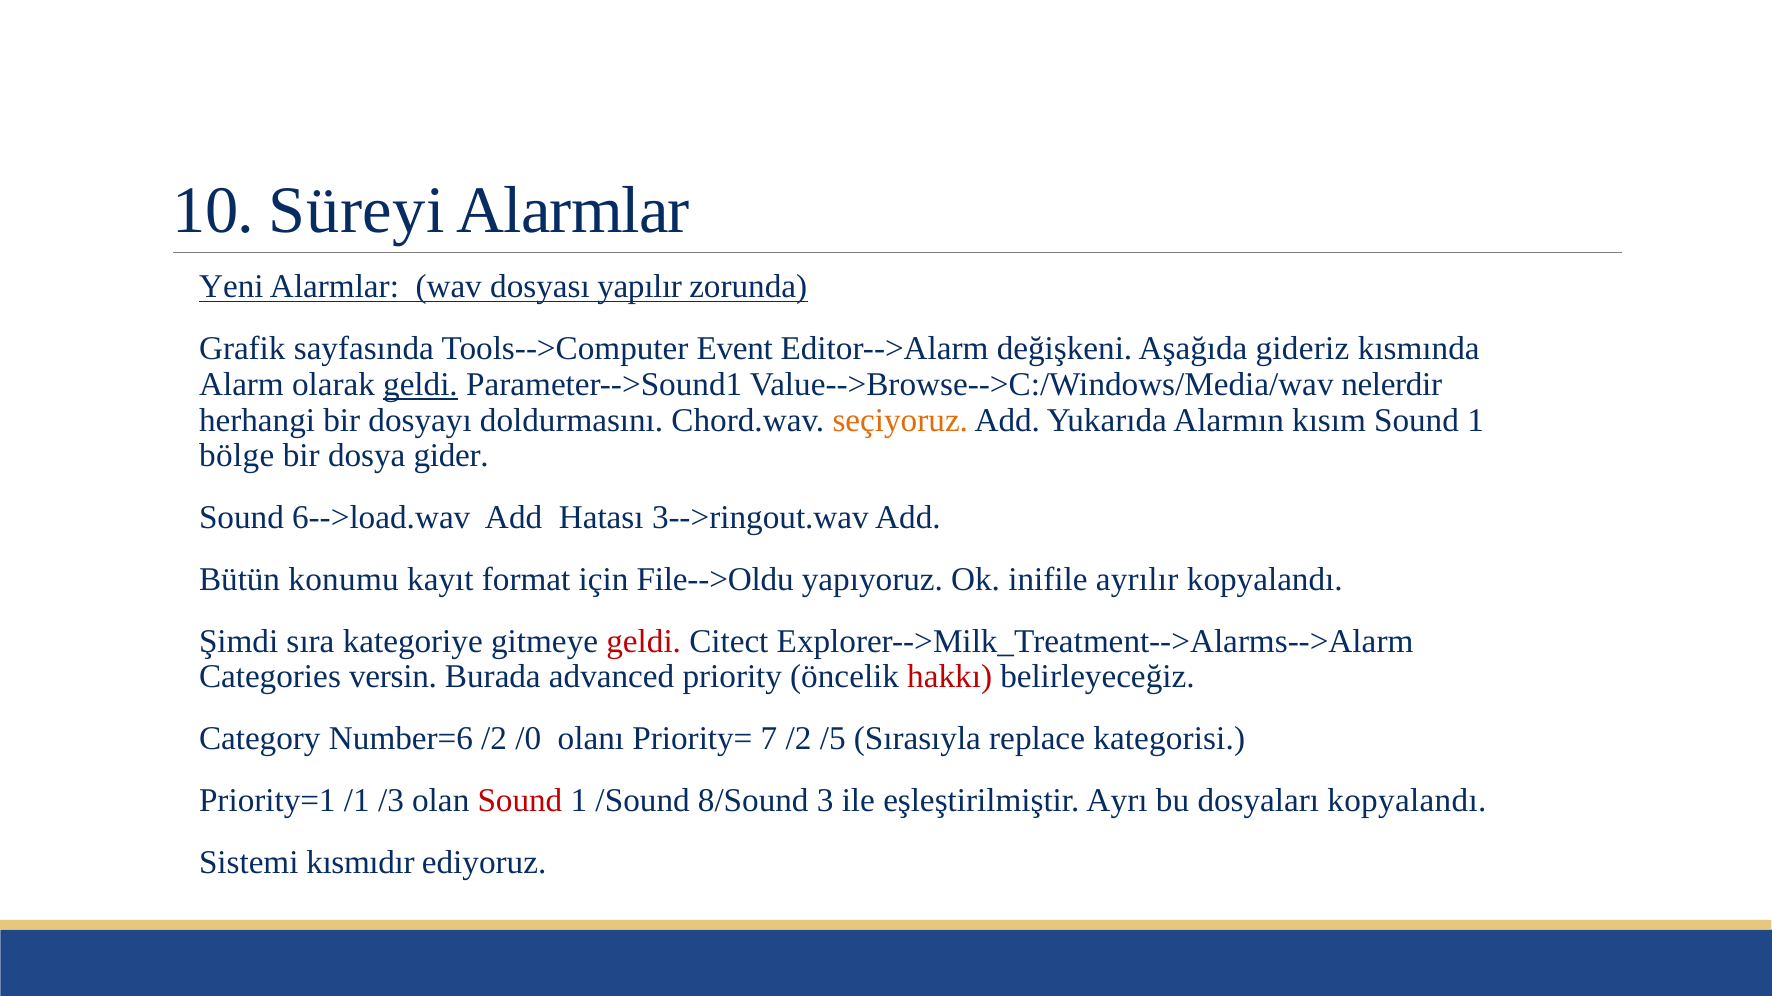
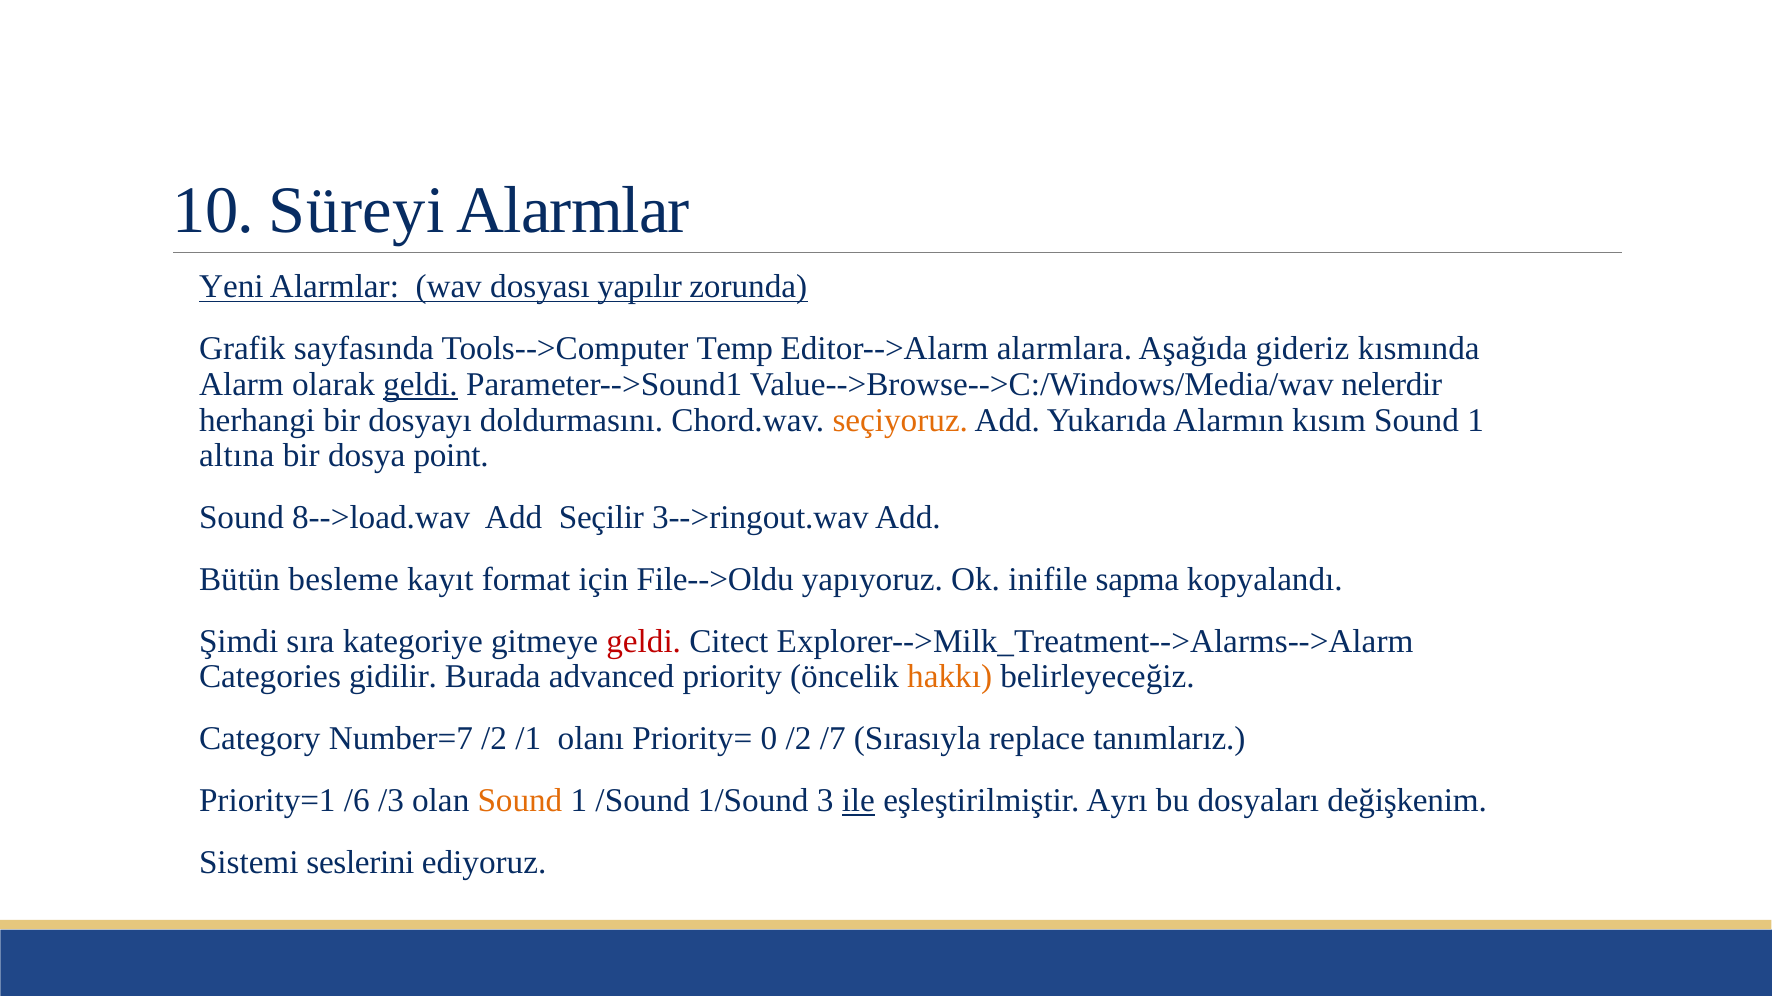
Event: Event -> Temp
değişkeni: değişkeni -> alarmlara
bölge: bölge -> altına
gider: gider -> point
6-->load.wav: 6-->load.wav -> 8-->load.wav
Hatası: Hatası -> Seçilir
konumu: konumu -> besleme
ayrılır: ayrılır -> sapma
versin: versin -> gidilir
hakkı colour: red -> orange
Number=6: Number=6 -> Number=7
/0: /0 -> /1
7: 7 -> 0
/5: /5 -> /7
kategorisi: kategorisi -> tanımlarız
/1: /1 -> /6
Sound at (520, 801) colour: red -> orange
8/Sound: 8/Sound -> 1/Sound
ile underline: none -> present
dosyaları kopyalandı: kopyalandı -> değişkenim
kısmıdır: kısmıdır -> seslerini
